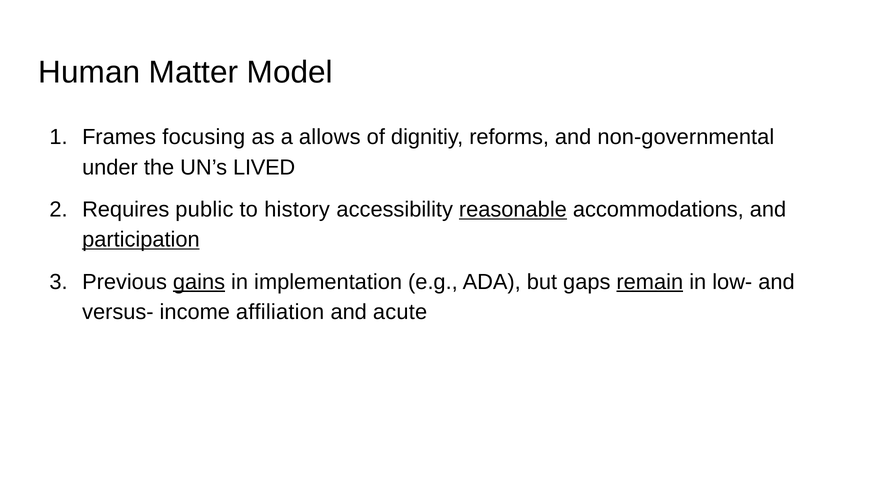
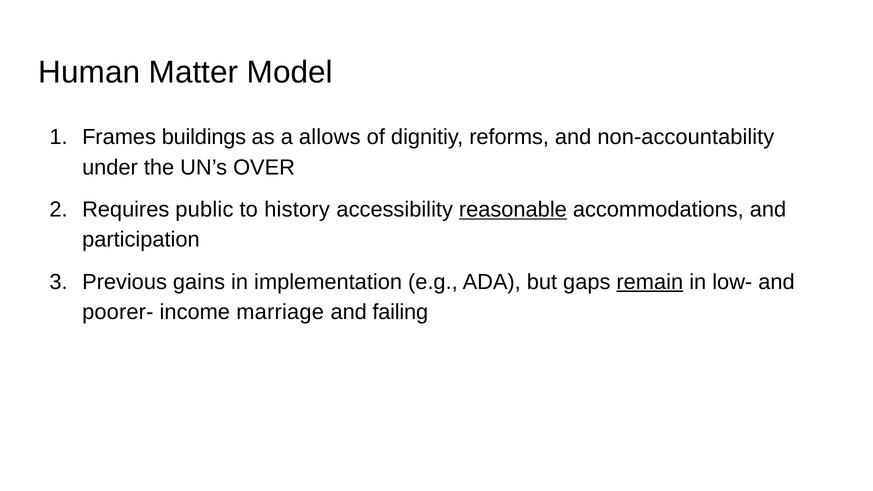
focusing: focusing -> buildings
non-governmental: non-governmental -> non-accountability
LIVED: LIVED -> OVER
participation underline: present -> none
gains underline: present -> none
versus-: versus- -> poorer-
affiliation: affiliation -> marriage
acute: acute -> failing
